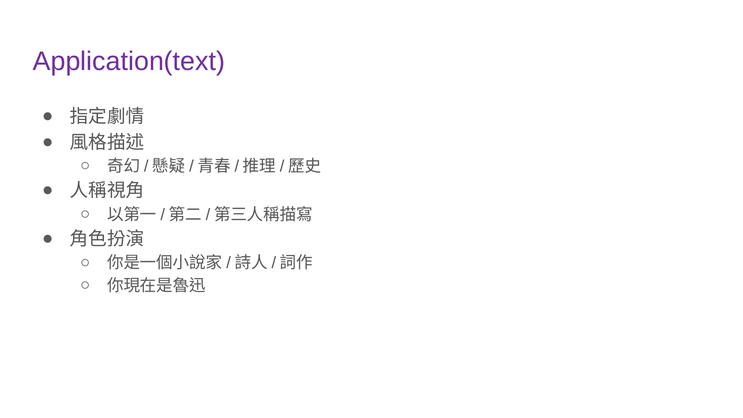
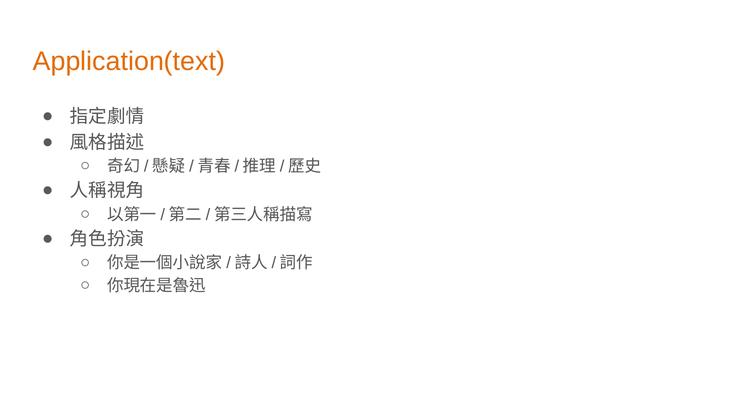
Application(text colour: purple -> orange
